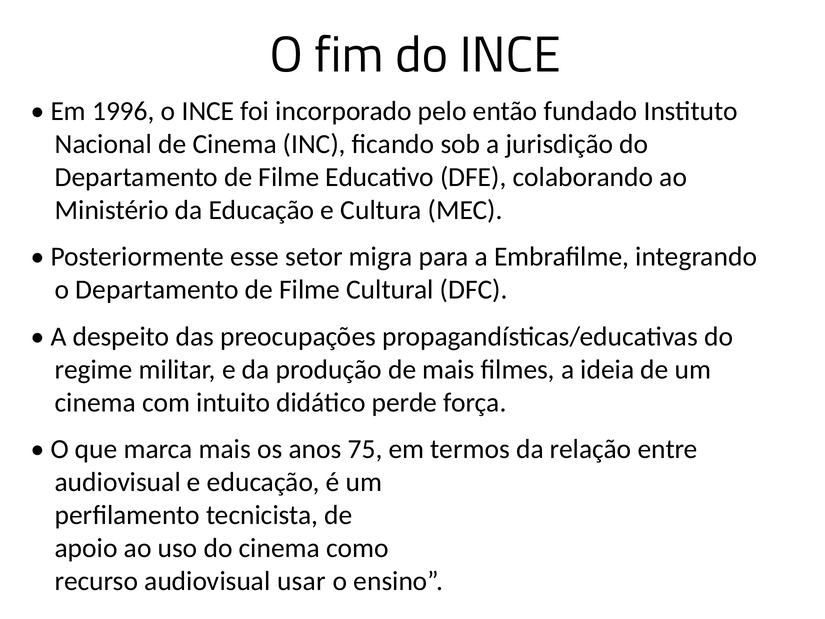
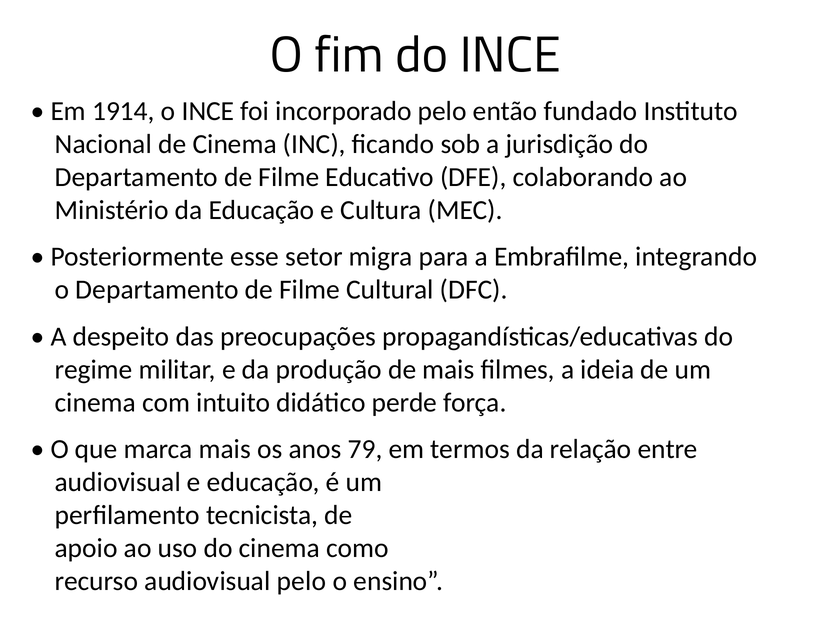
1996: 1996 -> 1914
75: 75 -> 79
audiovisual usar: usar -> pelo
